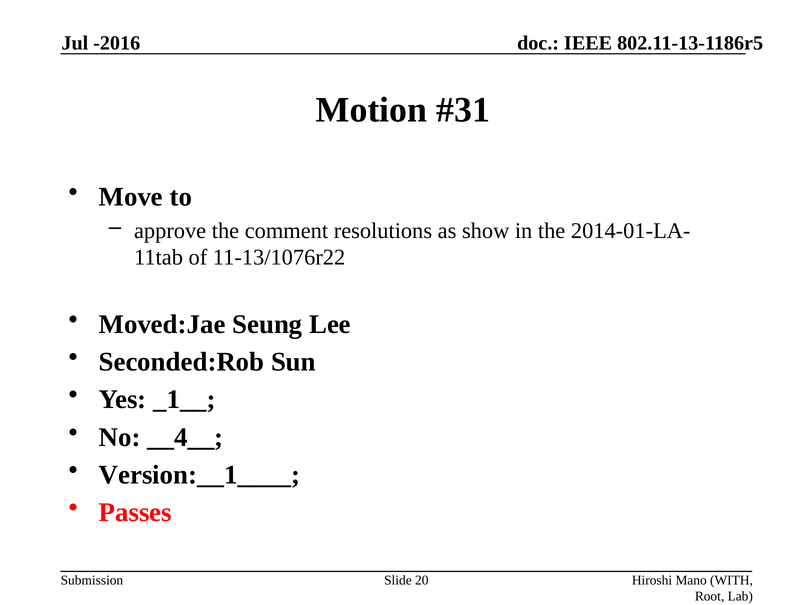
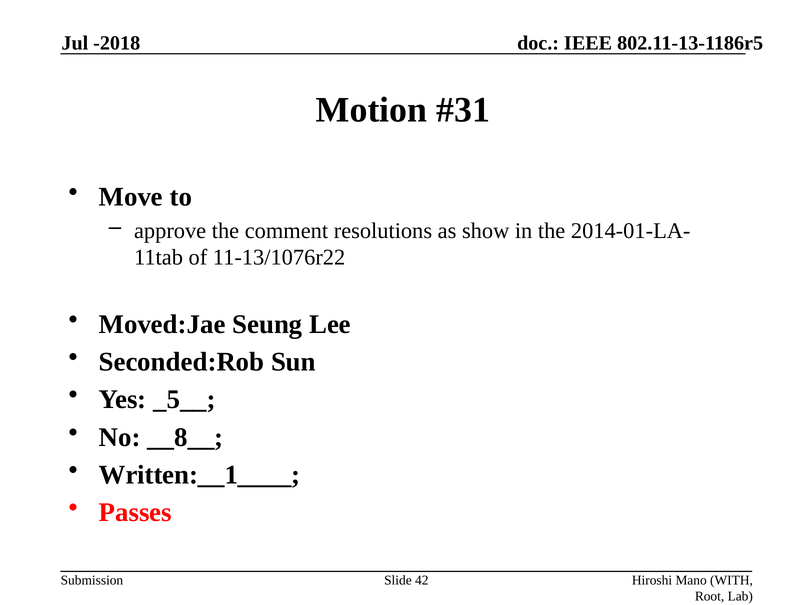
-2016: -2016 -> -2018
_1__: _1__ -> _5__
__4__: __4__ -> __8__
Version:__1____: Version:__1____ -> Written:__1____
20: 20 -> 42
